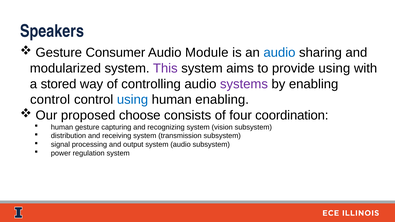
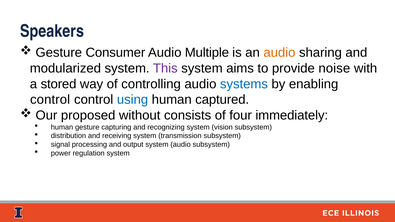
Module: Module -> Multiple
audio at (279, 53) colour: blue -> orange
provide using: using -> noise
systems colour: purple -> blue
human enabling: enabling -> captured
choose: choose -> without
coordination: coordination -> immediately
